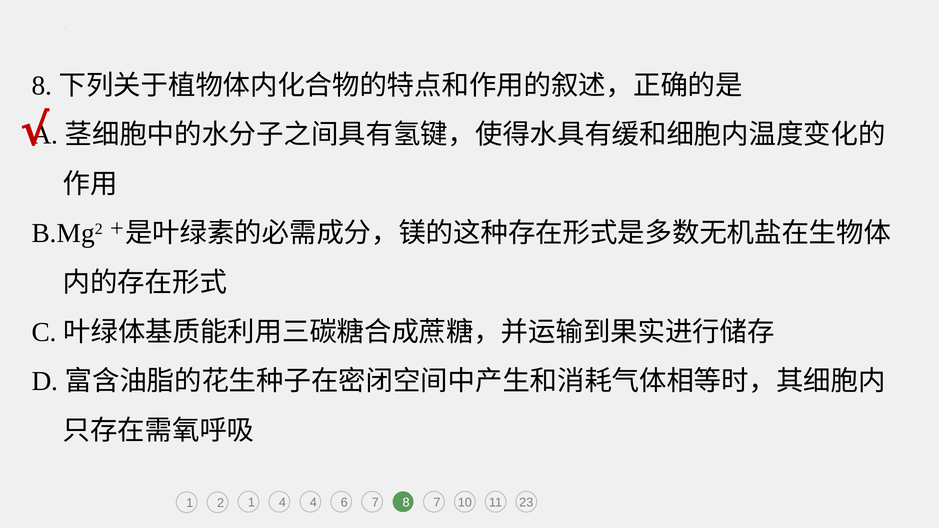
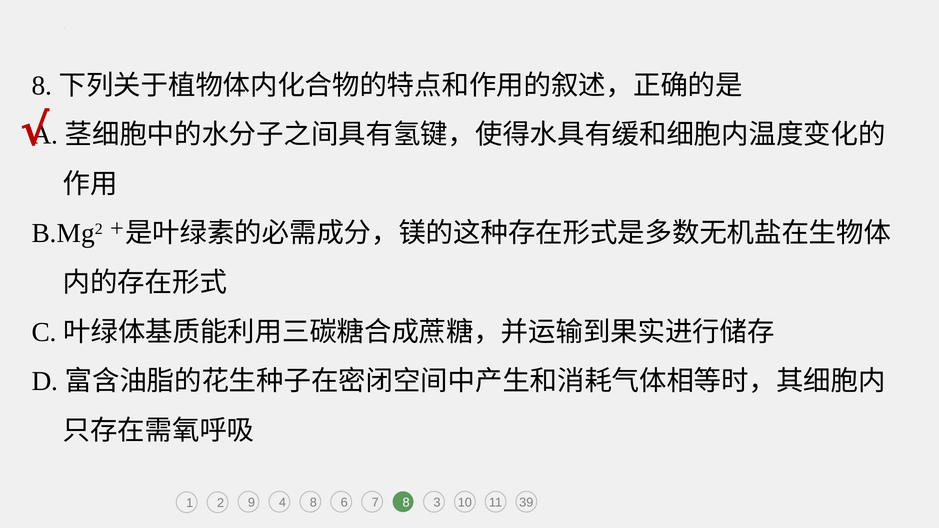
2 1: 1 -> 9
4 4: 4 -> 8
8 7: 7 -> 3
23: 23 -> 39
